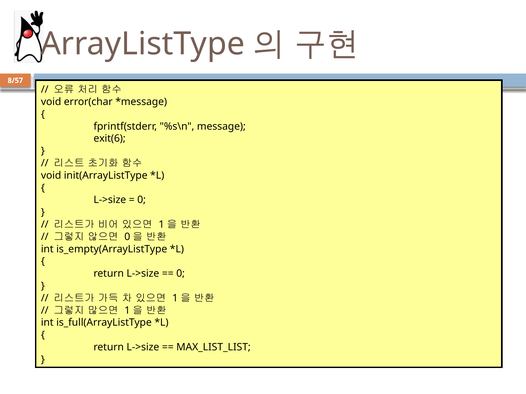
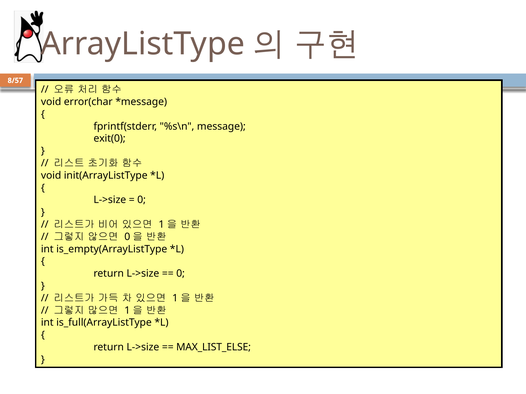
exit(6: exit(6 -> exit(0
MAX_LIST_LIST: MAX_LIST_LIST -> MAX_LIST_ELSE
